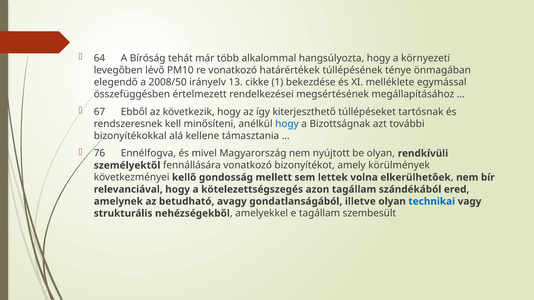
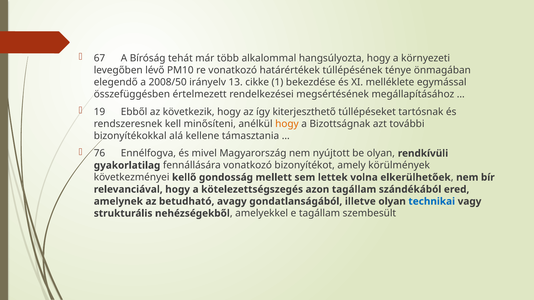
64: 64 -> 67
67: 67 -> 19
hogy at (287, 124) colour: blue -> orange
személyektől: személyektől -> gyakorlatilag
